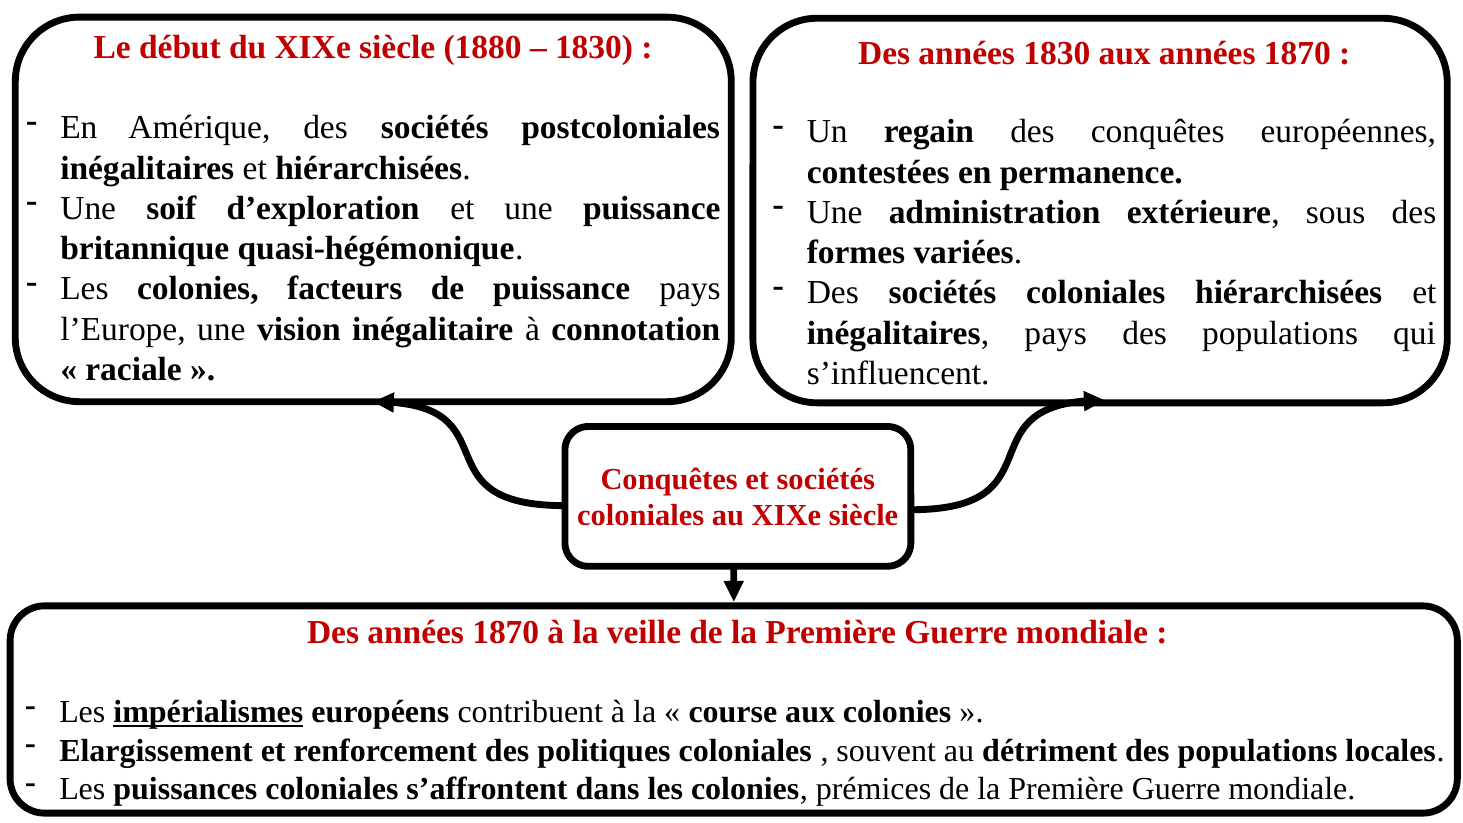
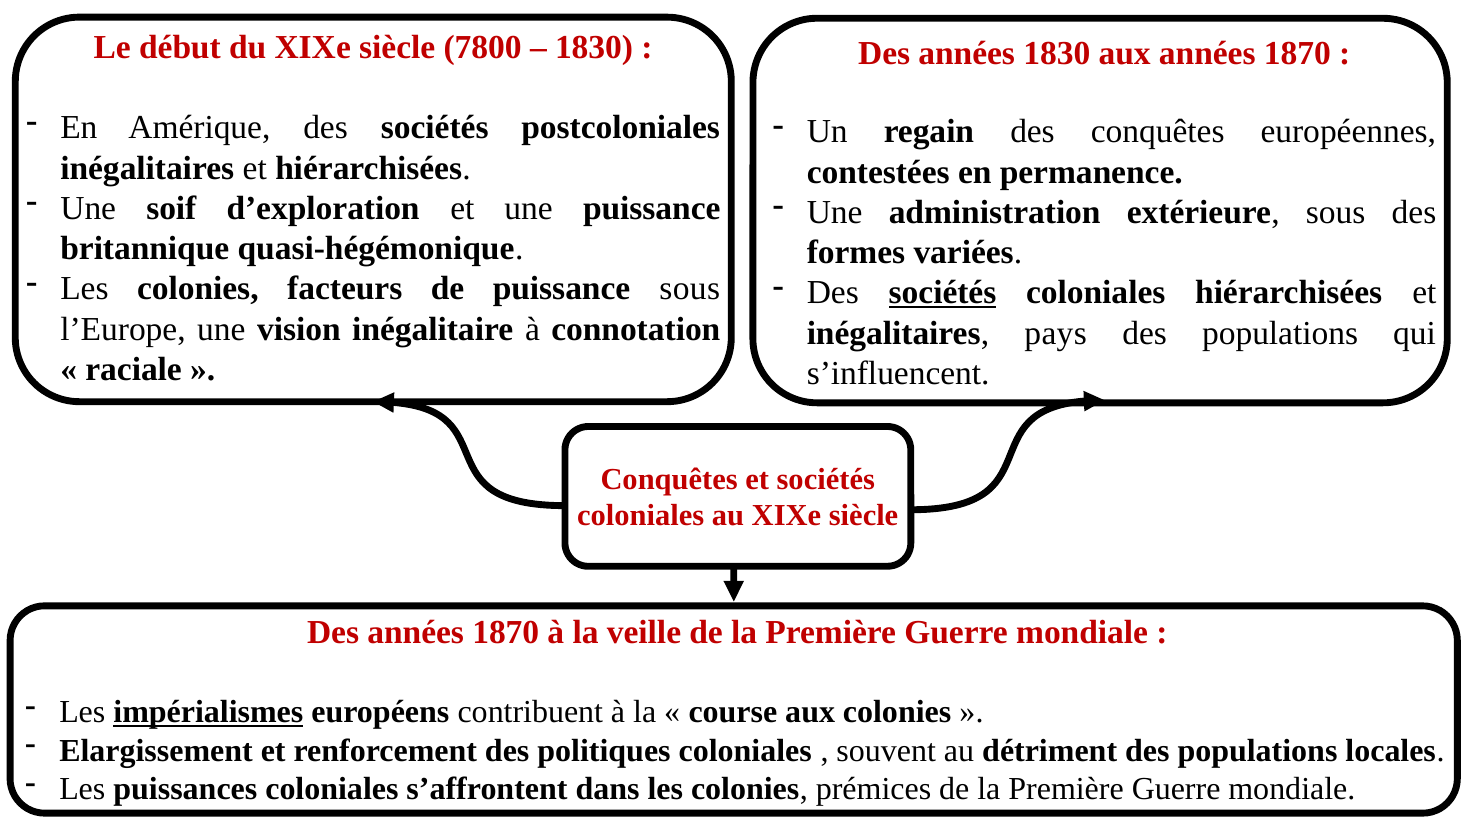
1880: 1880 -> 7800
puissance pays: pays -> sous
sociétés at (943, 293) underline: none -> present
